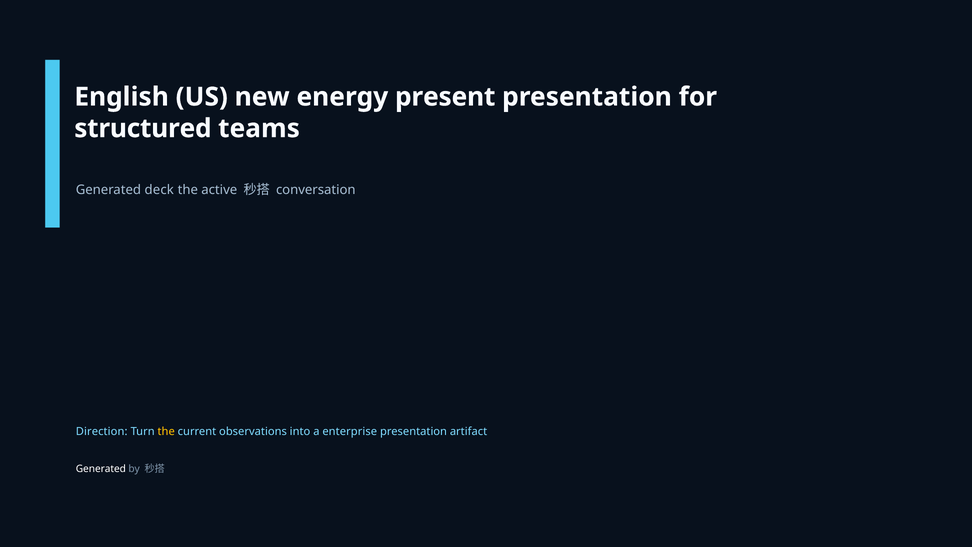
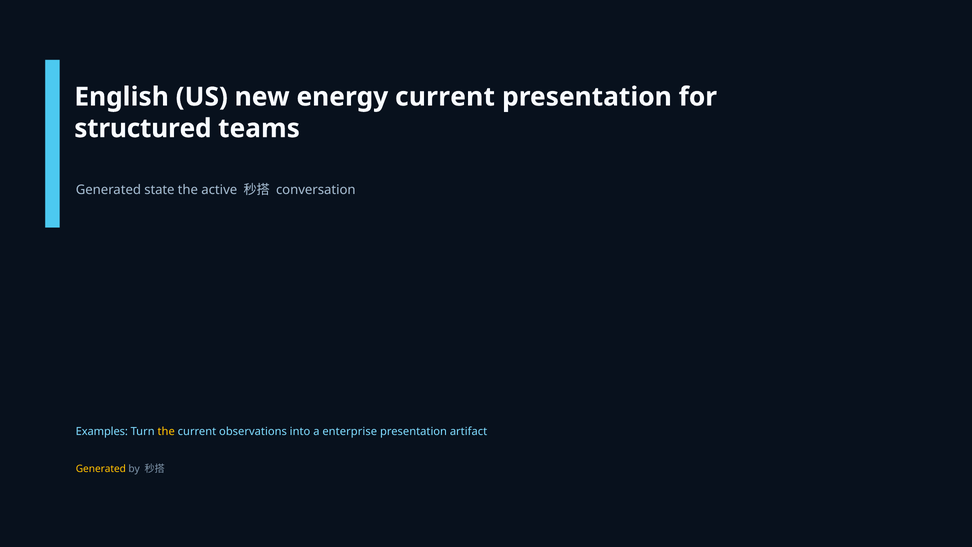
energy present: present -> current
deck: deck -> state
Direction: Direction -> Examples
Generated at (101, 469) colour: white -> yellow
